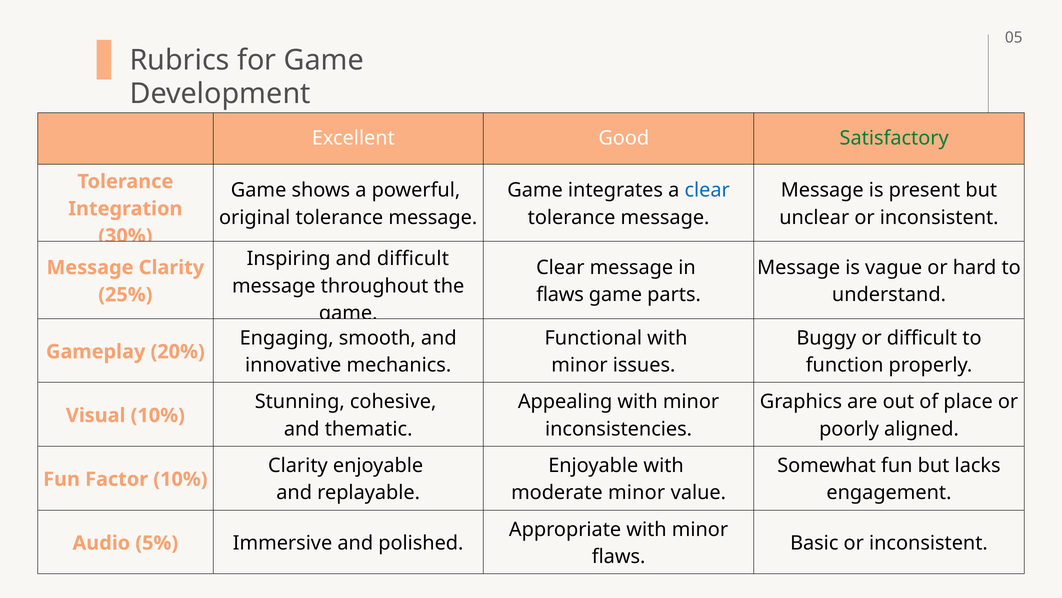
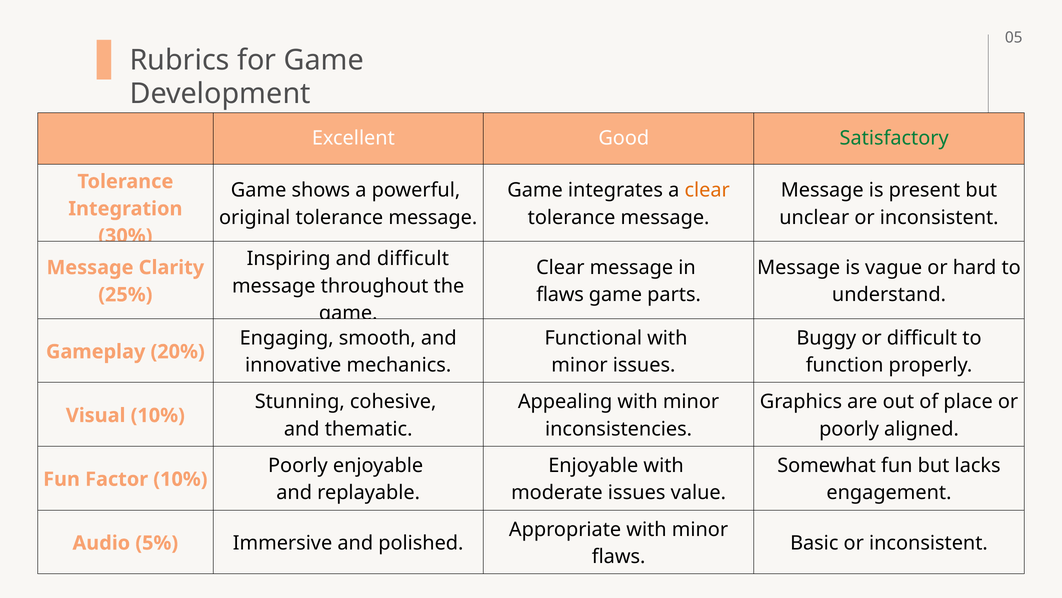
clear at (707, 190) colour: blue -> orange
Clarity at (298, 465): Clarity -> Poorly
moderate minor: minor -> issues
